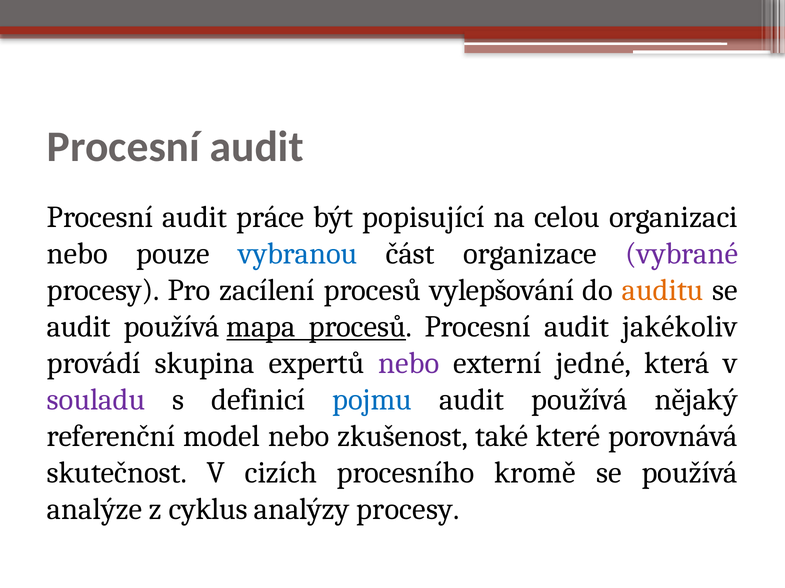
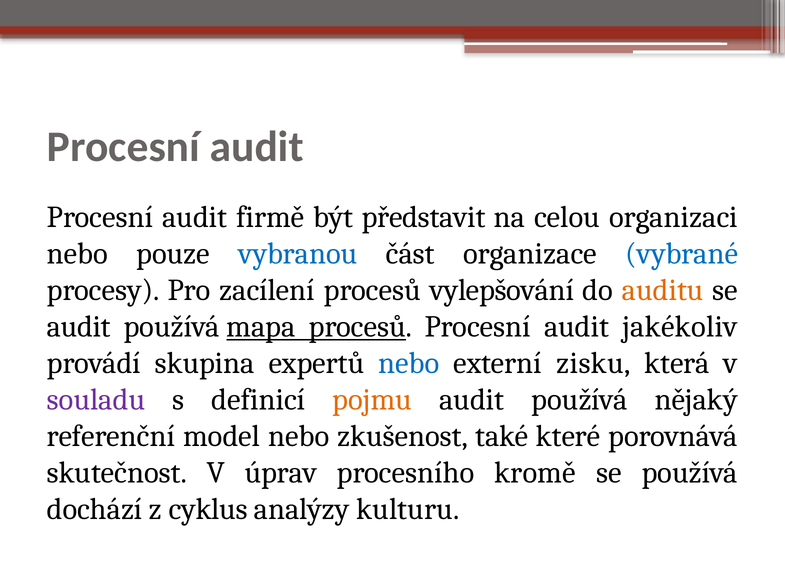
práce: práce -> firmě
popisující: popisující -> představit
vybrané colour: purple -> blue
nebo at (409, 364) colour: purple -> blue
jedné: jedné -> zisku
pojmu colour: blue -> orange
cizích: cizích -> úprav
analýze: analýze -> dochází
analýzy procesy: procesy -> kulturu
